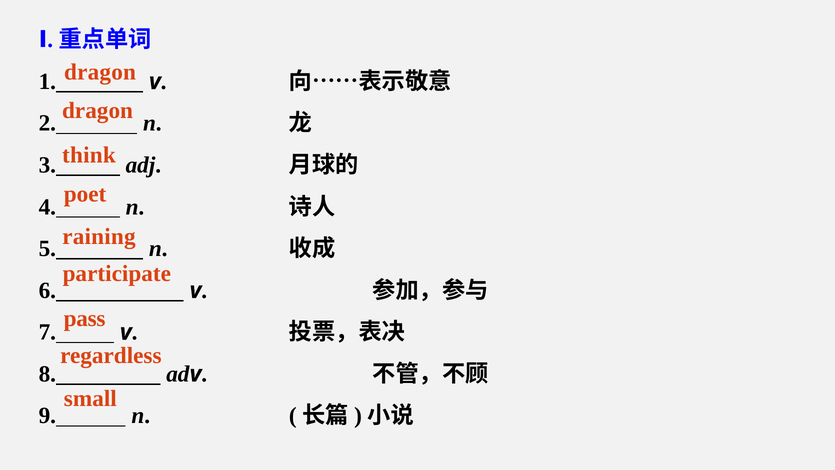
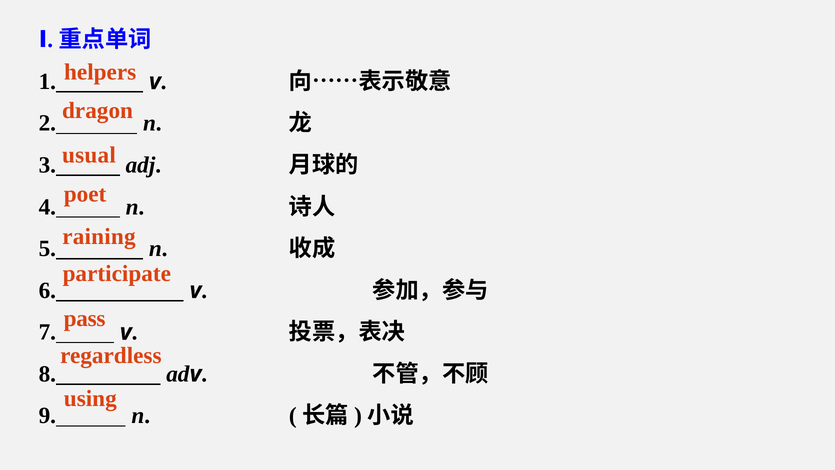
dragon at (100, 72): dragon -> helpers
think: think -> usual
small: small -> using
